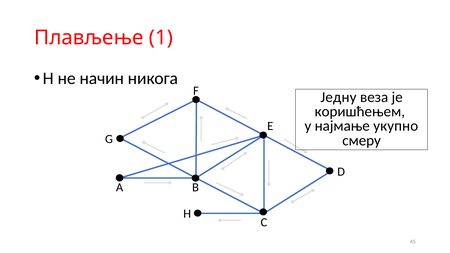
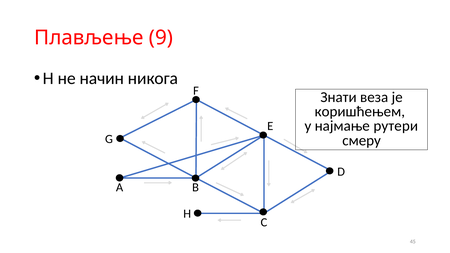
1: 1 -> 9
Једну: Једну -> Знати
укупно: укупно -> рутери
